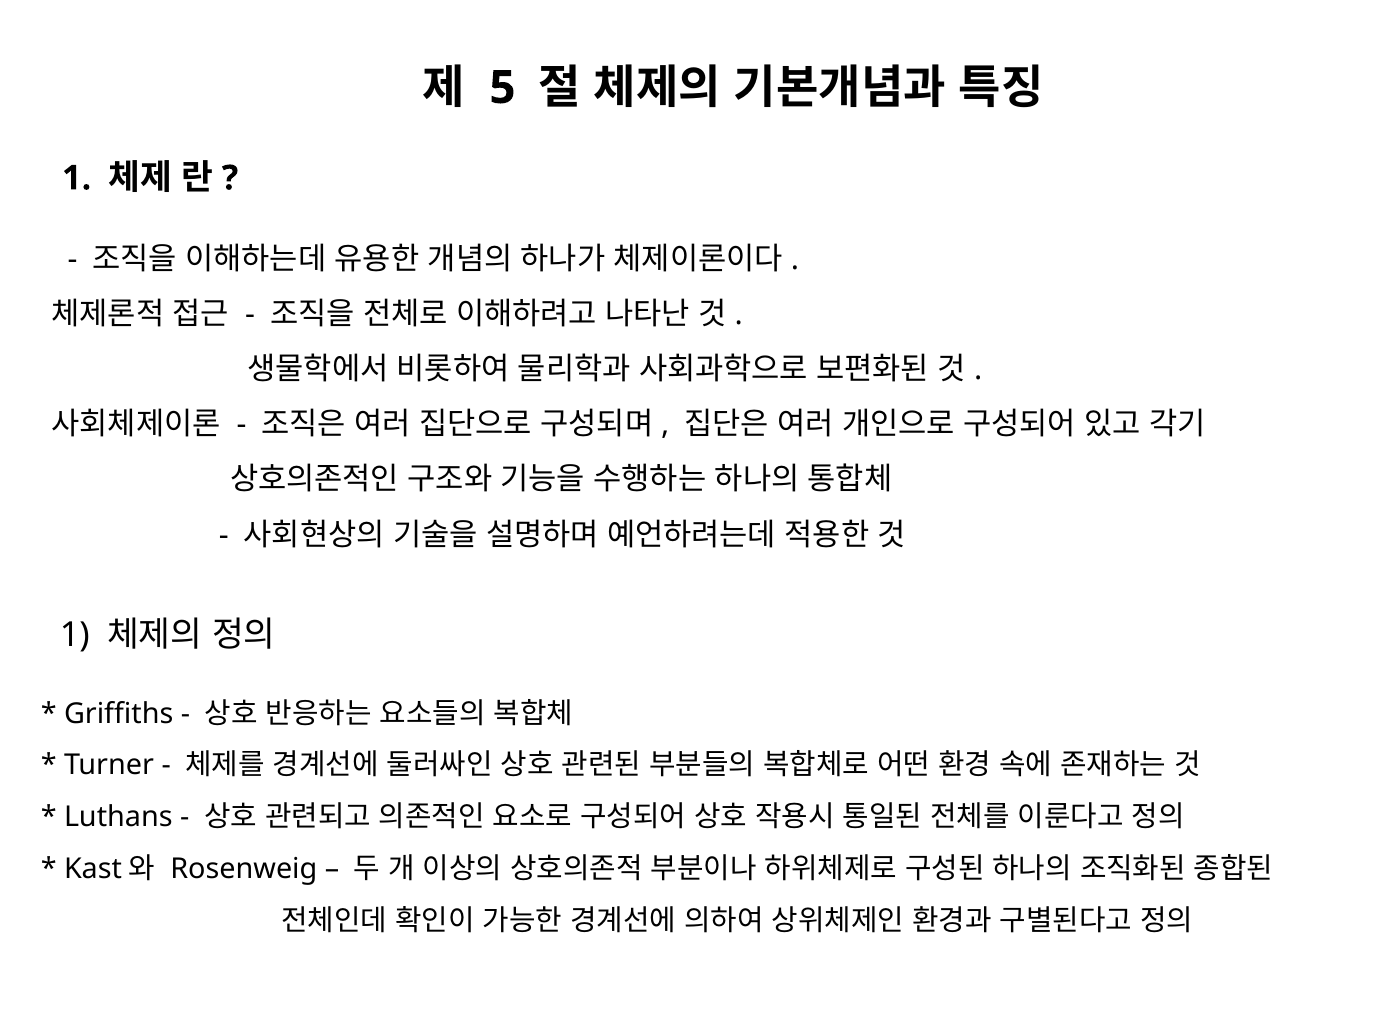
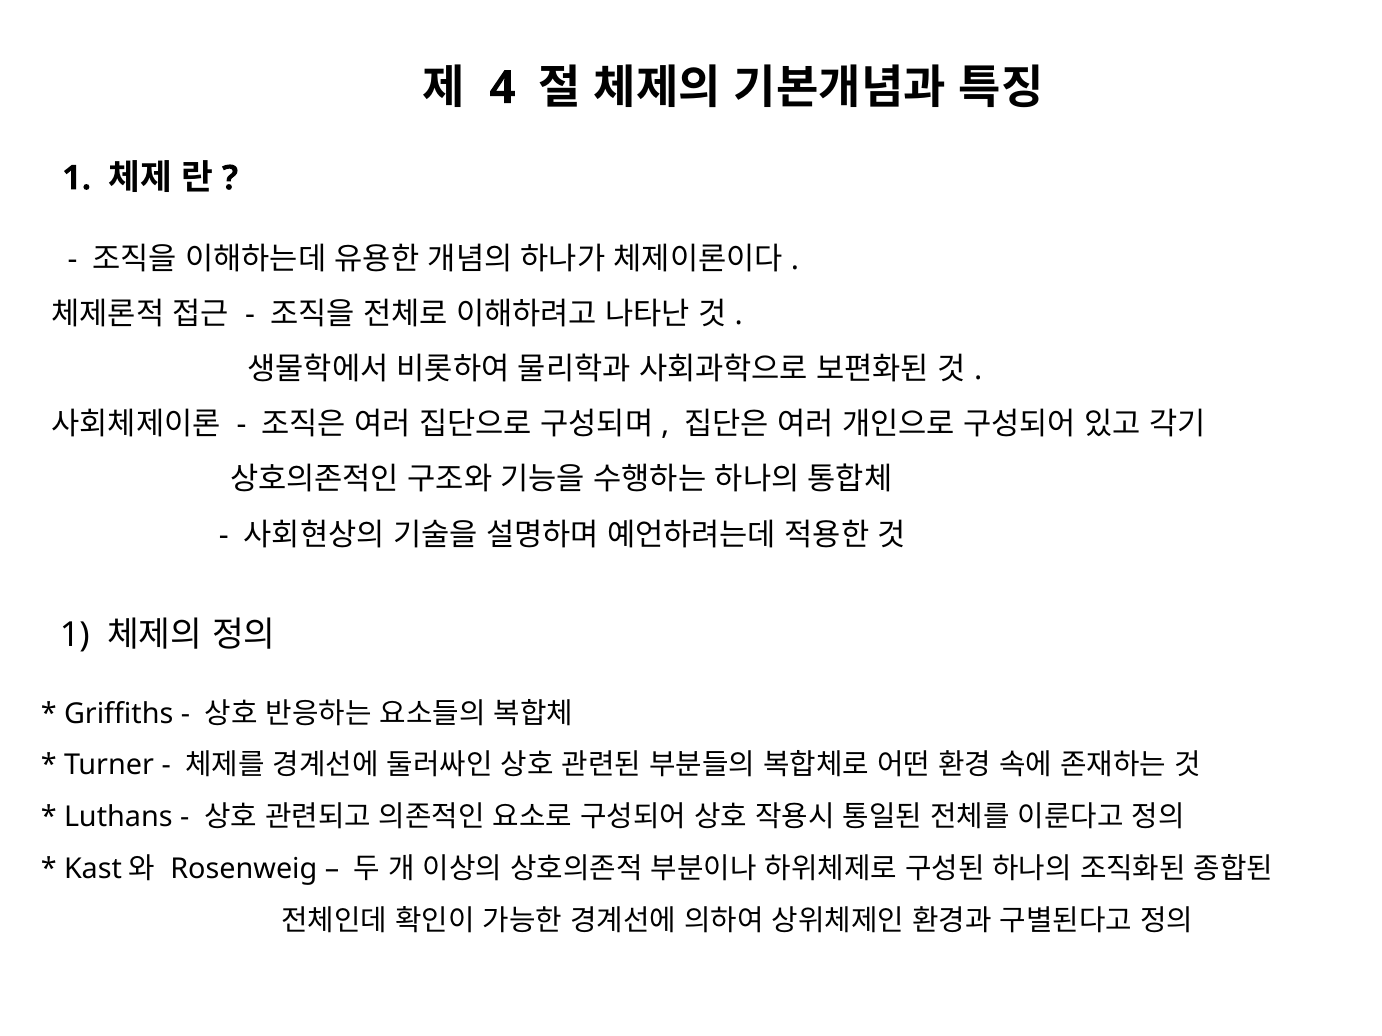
5: 5 -> 4
